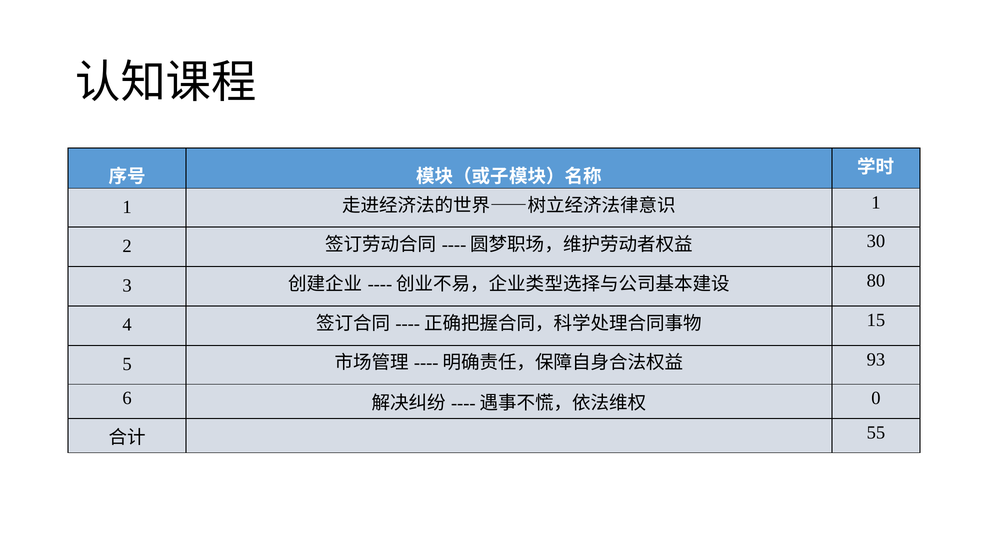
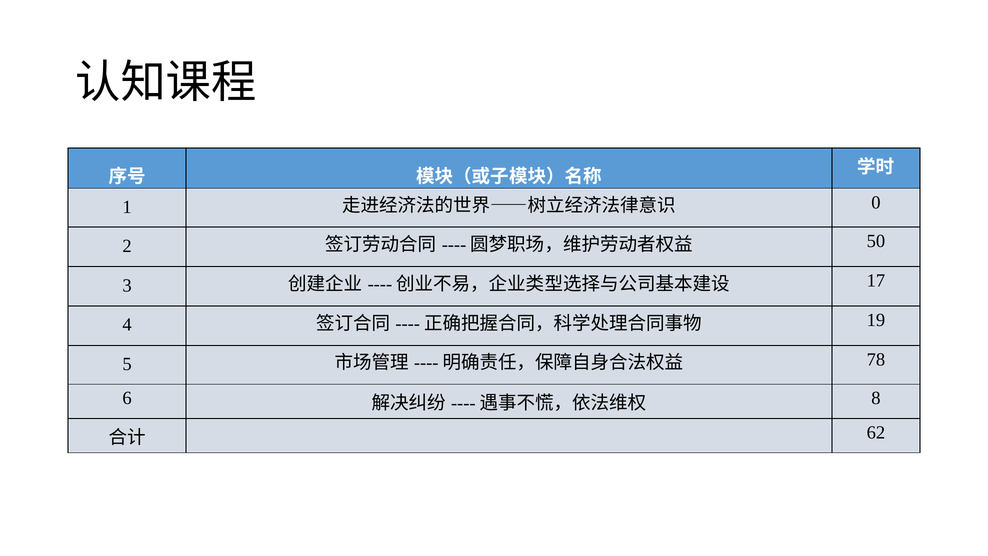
1 at (876, 202): 1 -> 0
30: 30 -> 50
80: 80 -> 17
15: 15 -> 19
93: 93 -> 78
0: 0 -> 8
55: 55 -> 62
